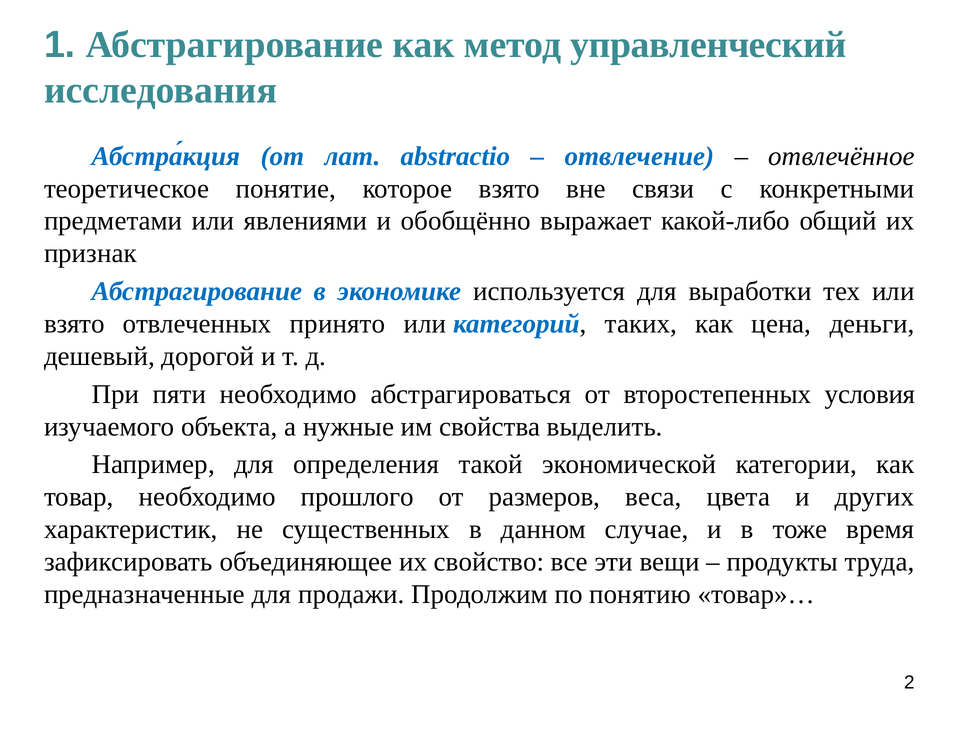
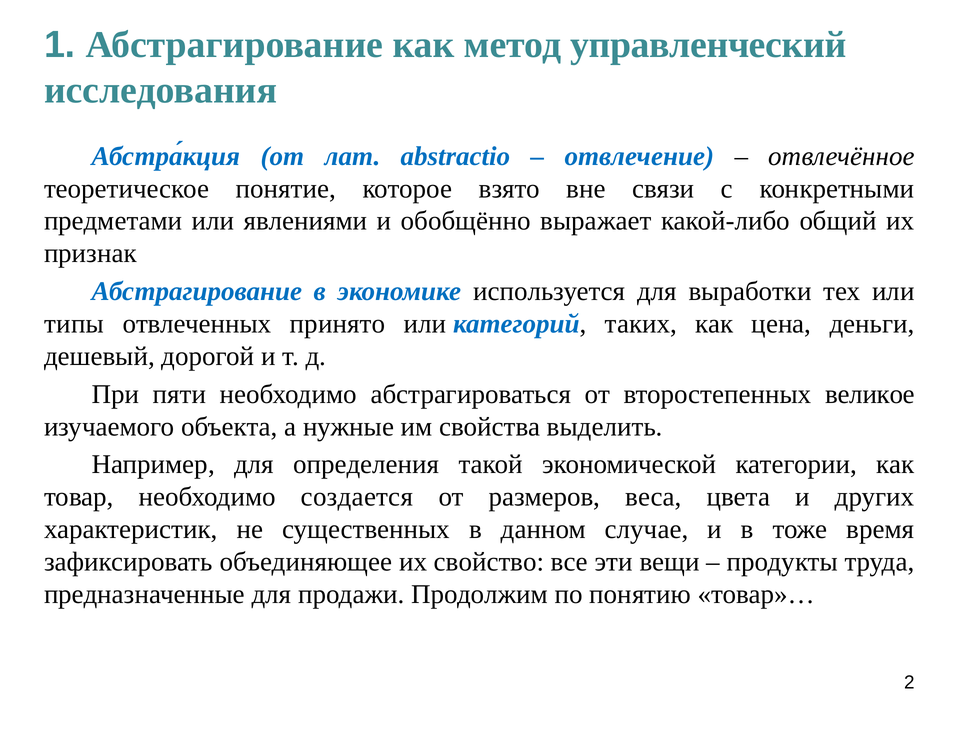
взято at (74, 324): взято -> типы
условия: условия -> великое
прошлого: прошлого -> создается
